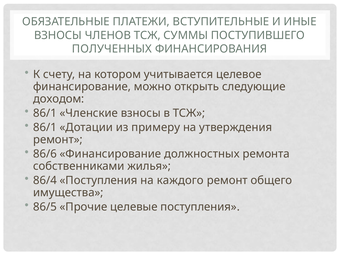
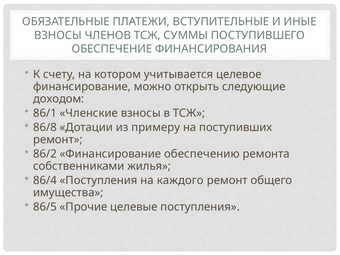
ПОЛУЧЕННЫХ: ПОЛУЧЕННЫХ -> ОБЕСПЕЧЕНИЕ
86/1 at (45, 127): 86/1 -> 86/8
утверждения: утверждения -> поступивших
86/6: 86/6 -> 86/2
должностных: должностных -> обеспечению
